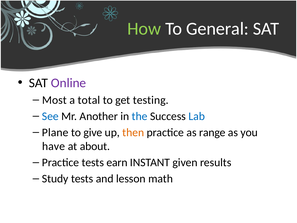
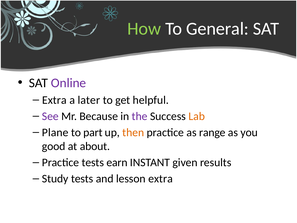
Most at (54, 100): Most -> Extra
total: total -> later
testing: testing -> helpful
See colour: blue -> purple
Another: Another -> Because
the colour: blue -> purple
Lab colour: blue -> orange
give: give -> part
have: have -> good
lesson math: math -> extra
